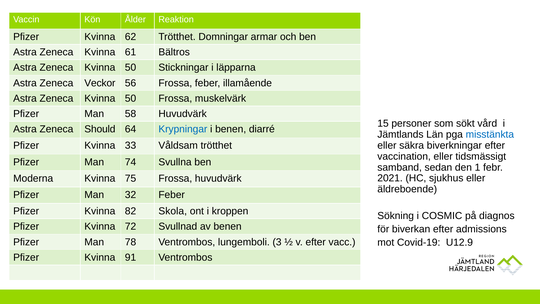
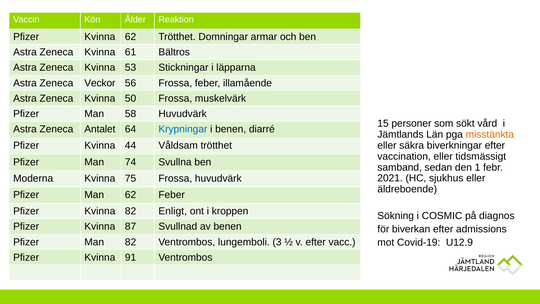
50 at (131, 68): 50 -> 53
Should: Should -> Antalet
misstänkta colour: blue -> orange
33: 33 -> 44
Man 32: 32 -> 62
Skola: Skola -> Enligt
72: 72 -> 87
Man 78: 78 -> 82
